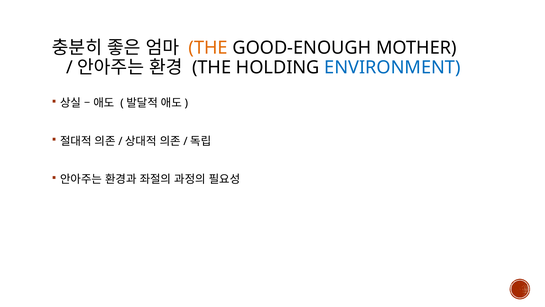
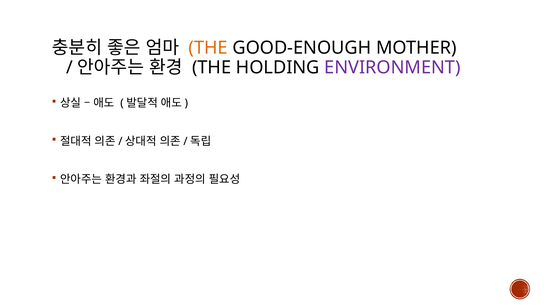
ENVIRONMENT colour: blue -> purple
